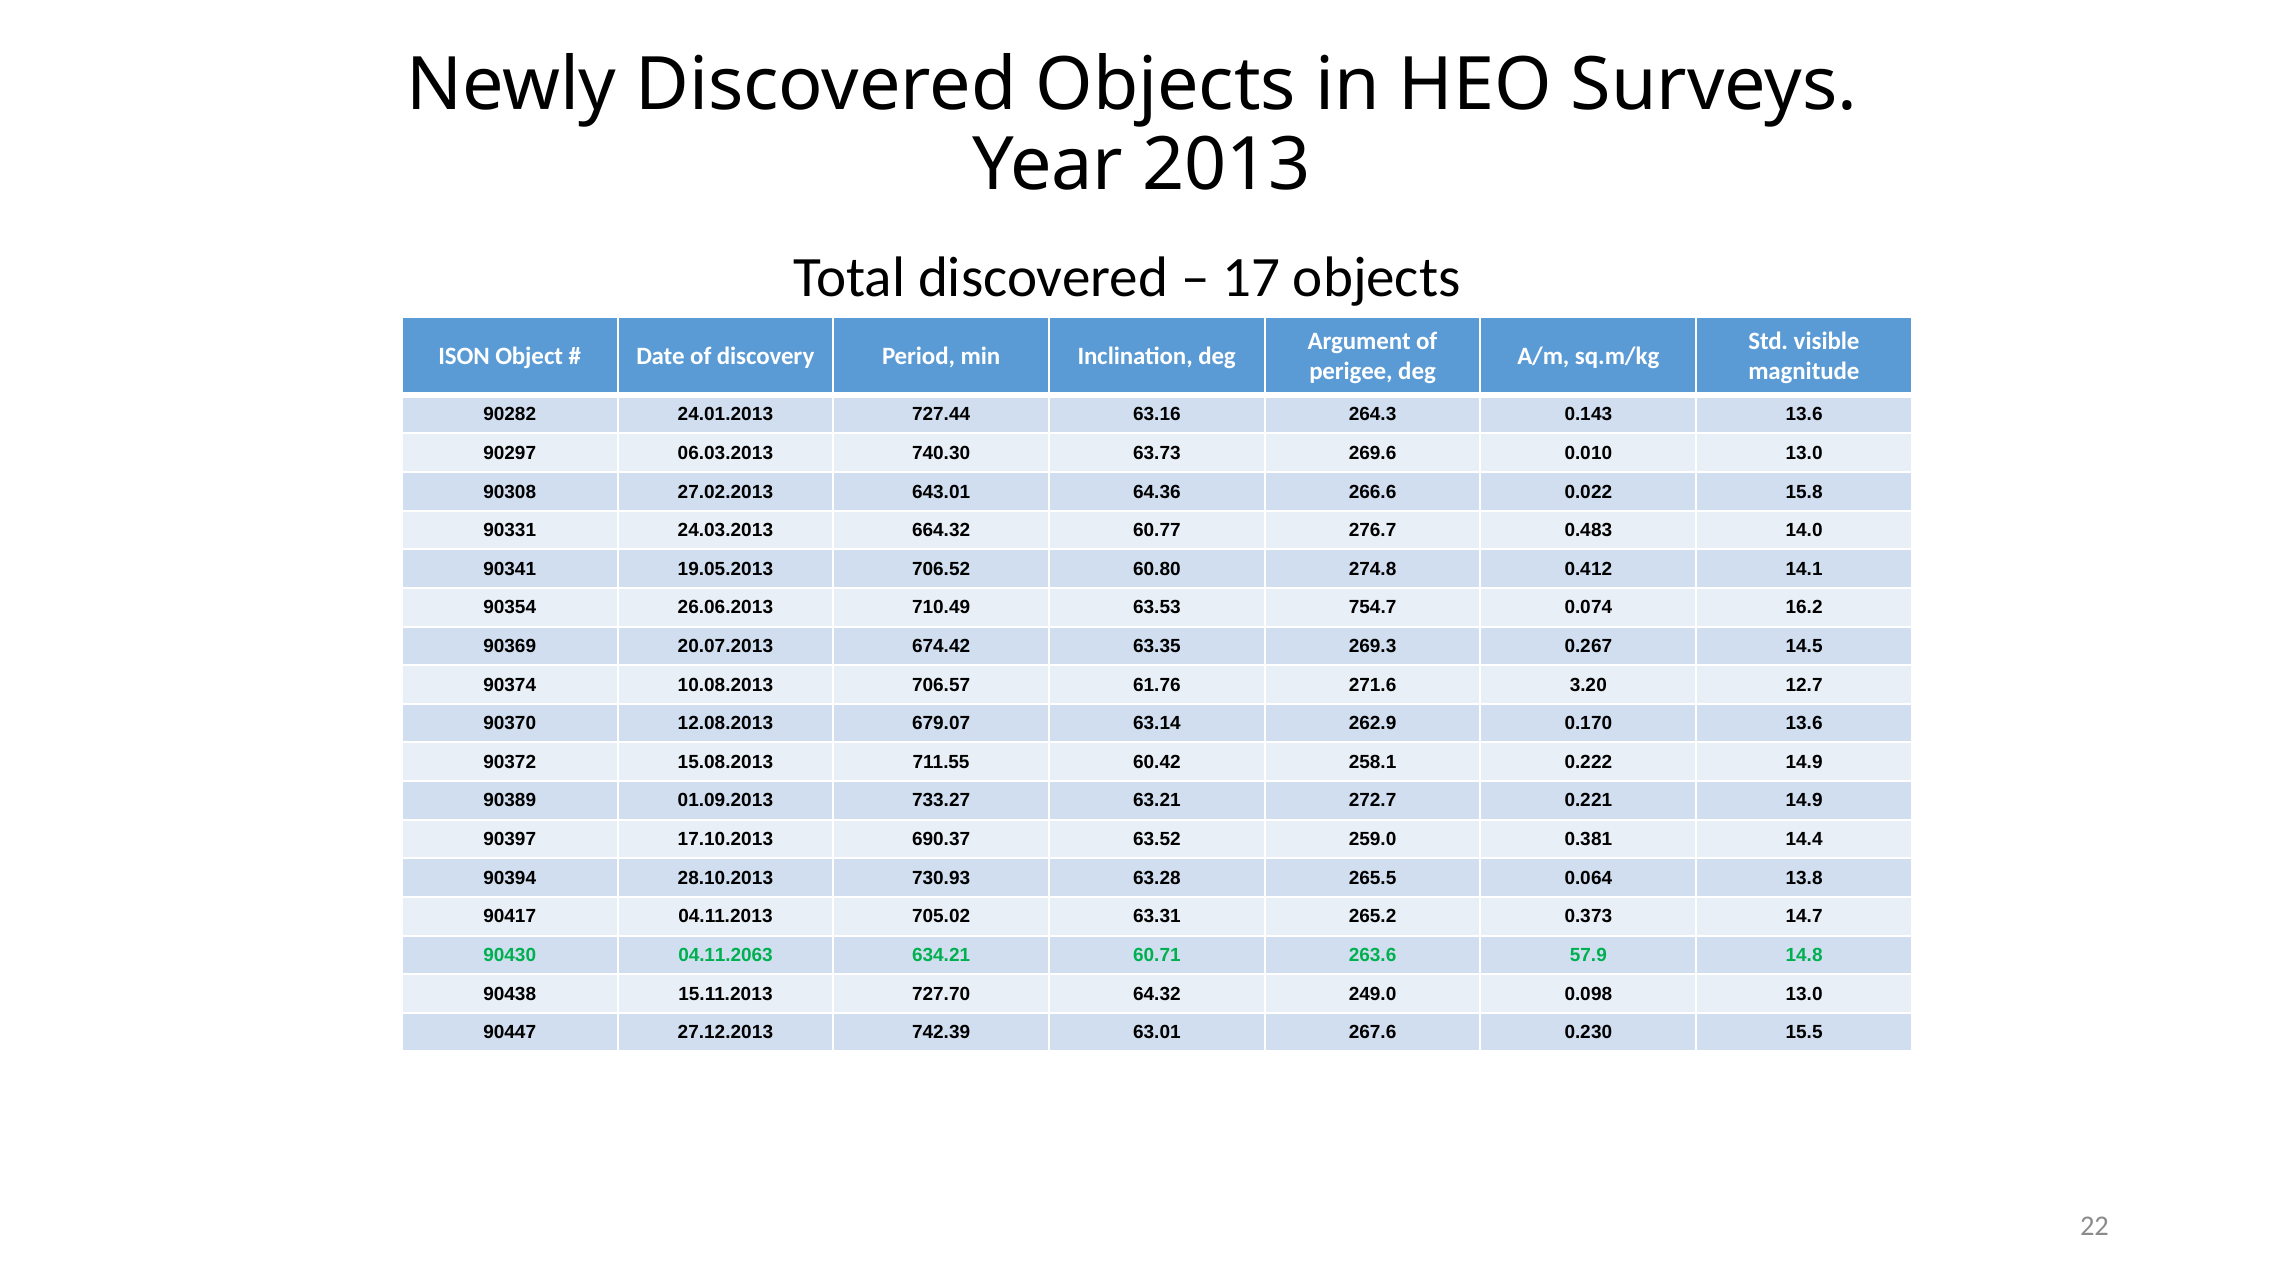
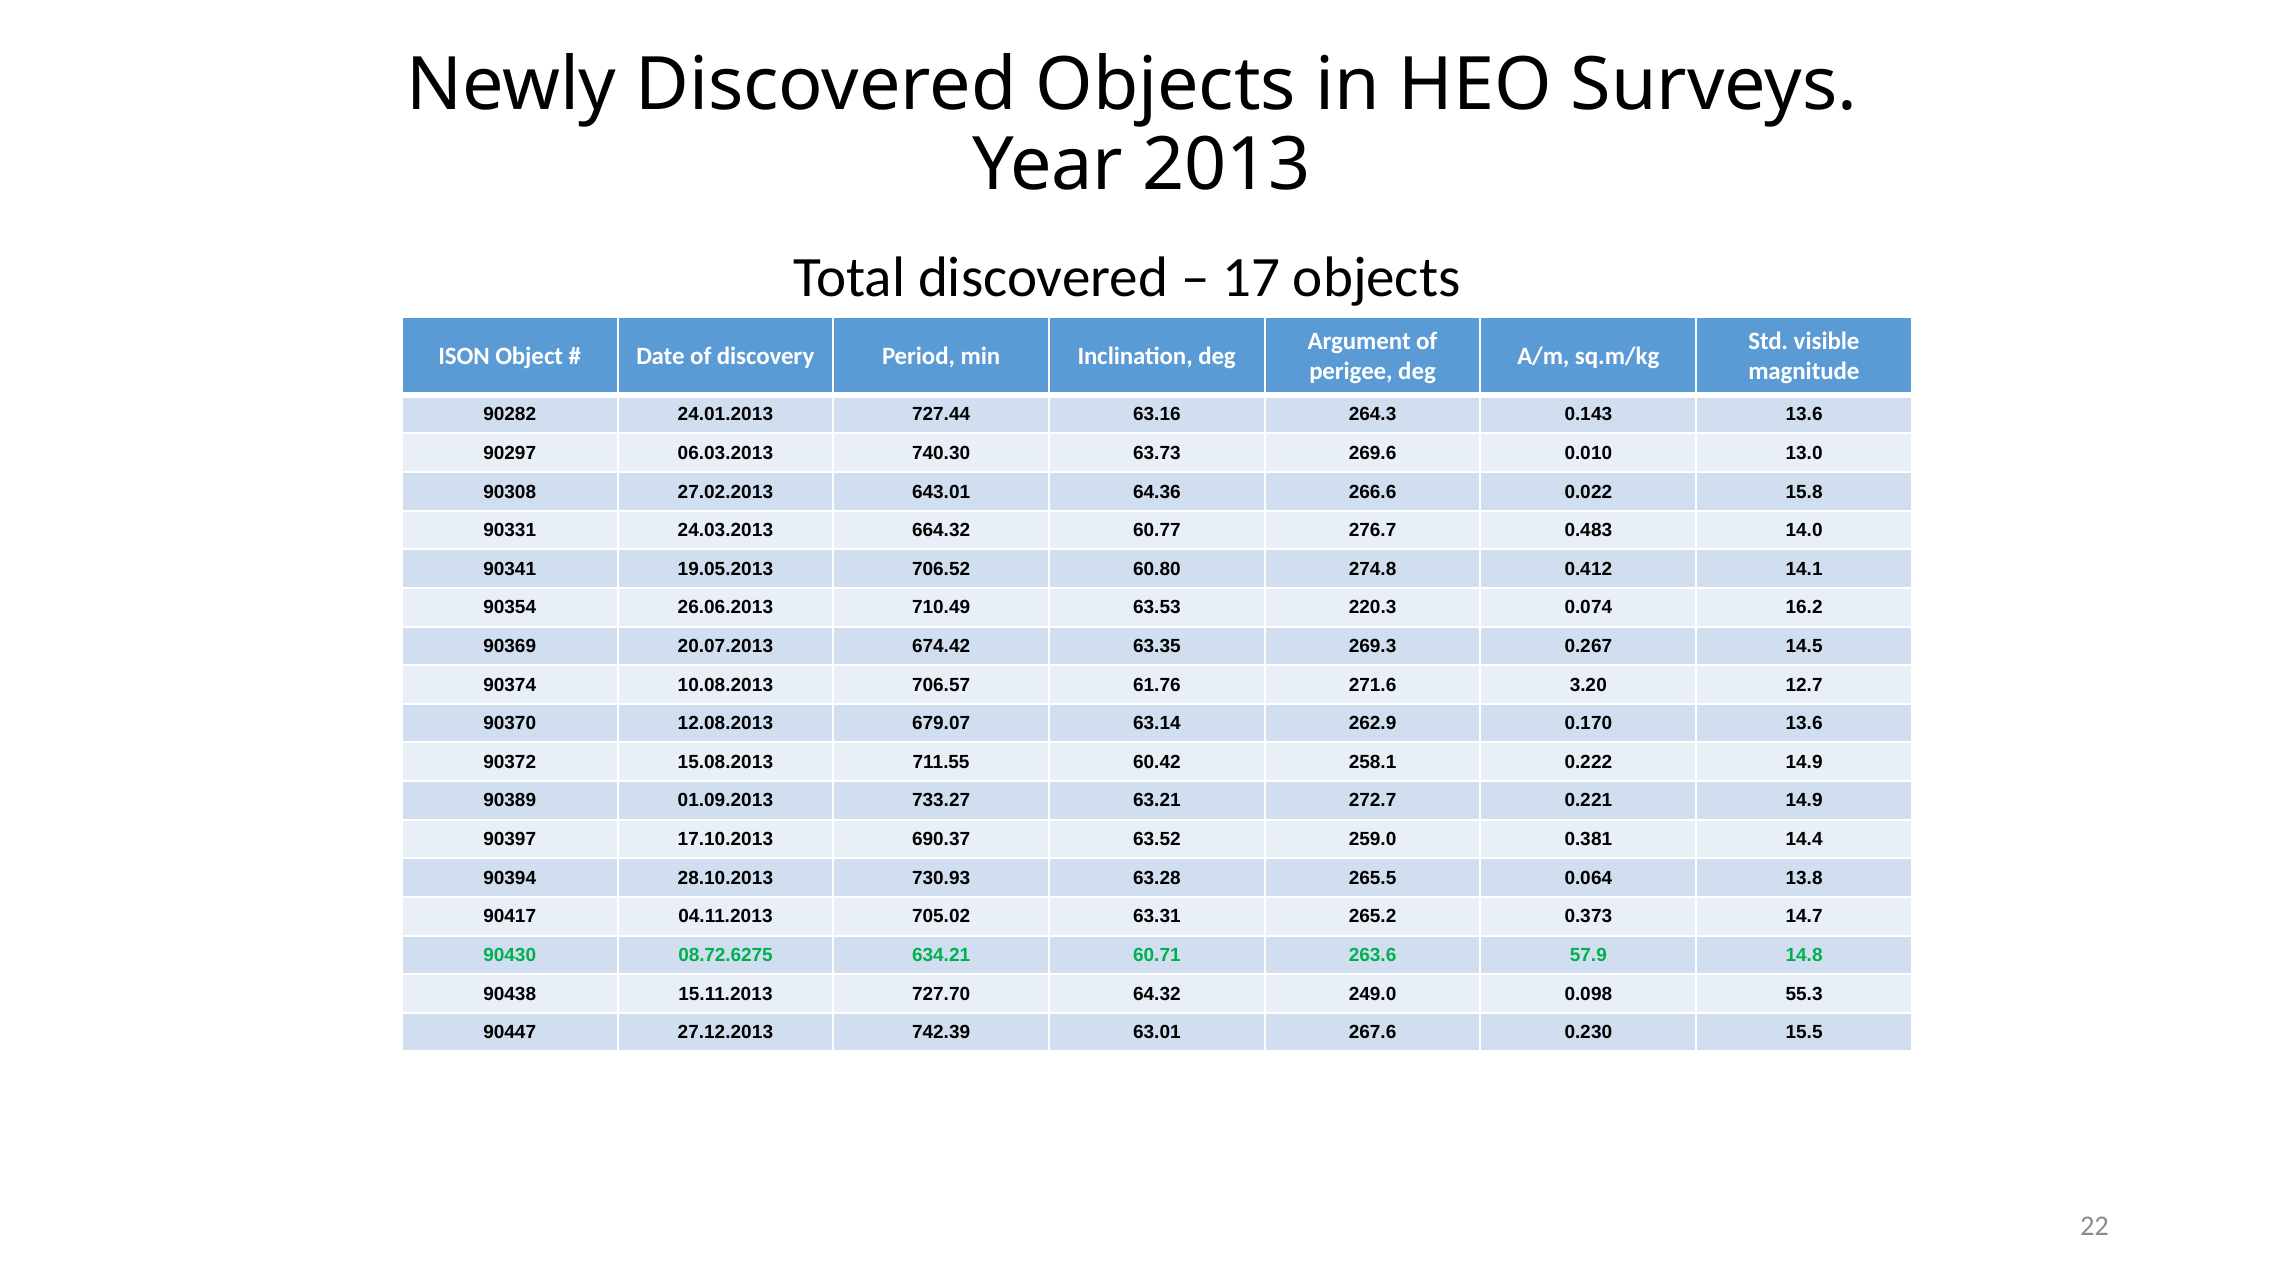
754.7: 754.7 -> 220.3
04.11.2063: 04.11.2063 -> 08.72.6275
0.098 13.0: 13.0 -> 55.3
